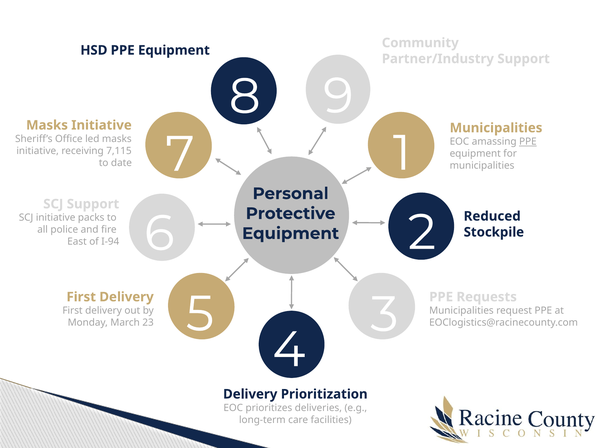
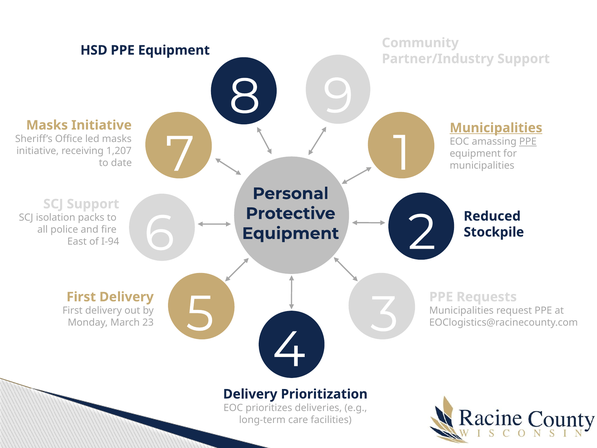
Municipalities at (496, 128) underline: none -> present
7,115: 7,115 -> 1,207
SCJ initiative: initiative -> isolation
